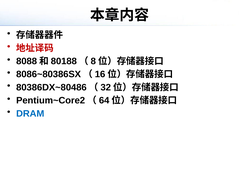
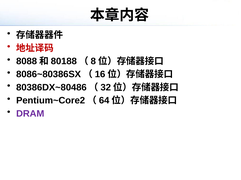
DRAM colour: blue -> purple
